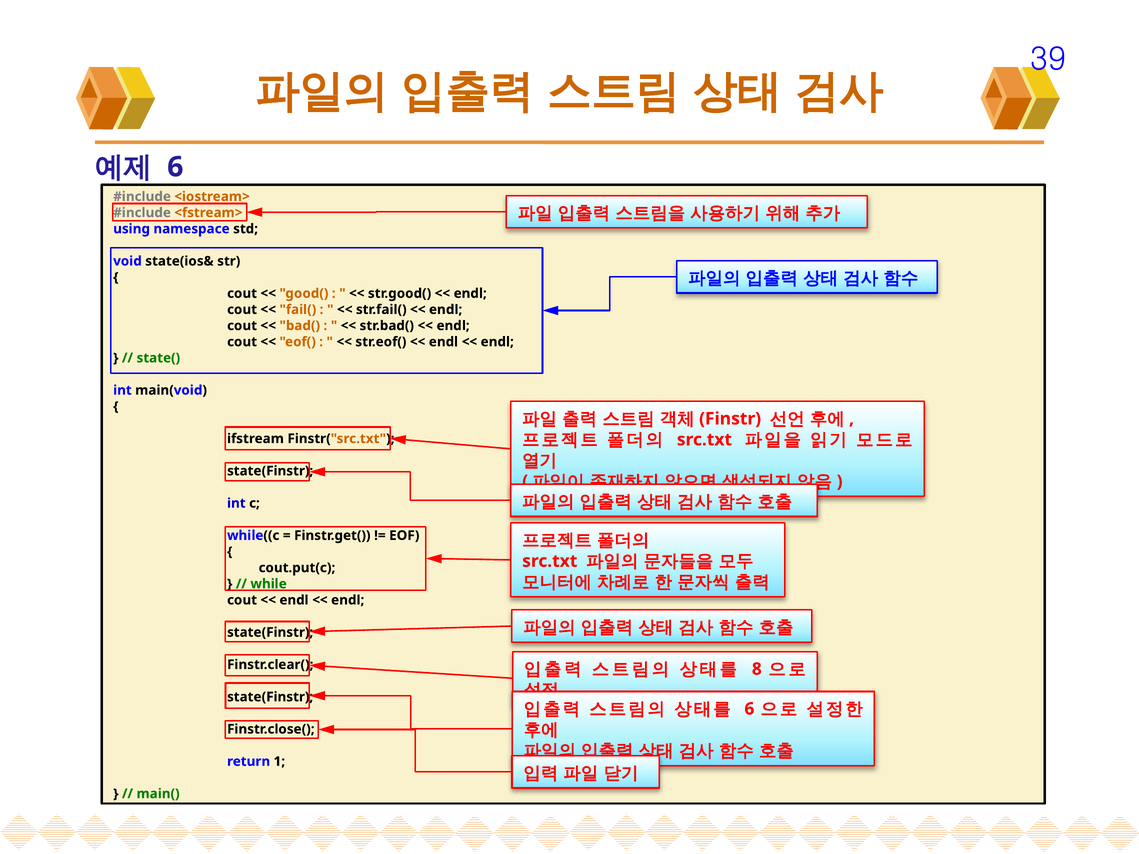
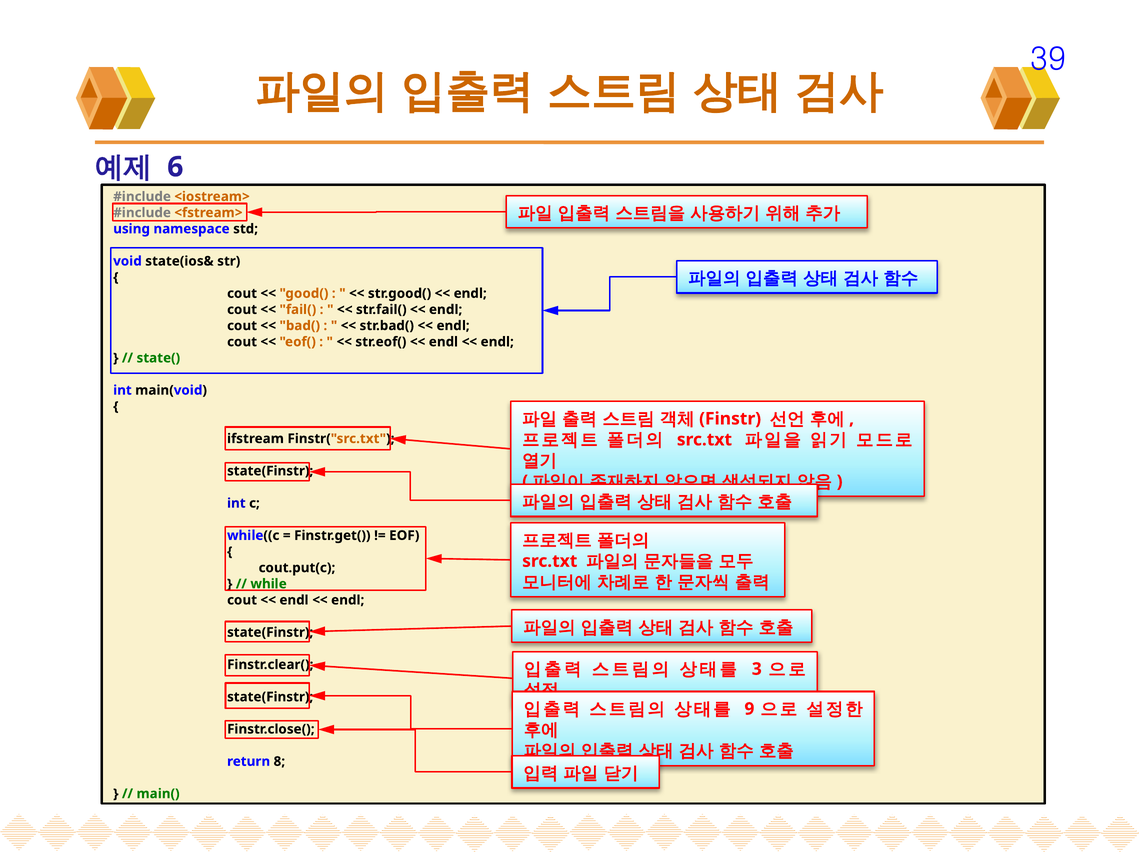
8: 8 -> 3
6 at (749, 709): 6 -> 9
1: 1 -> 8
